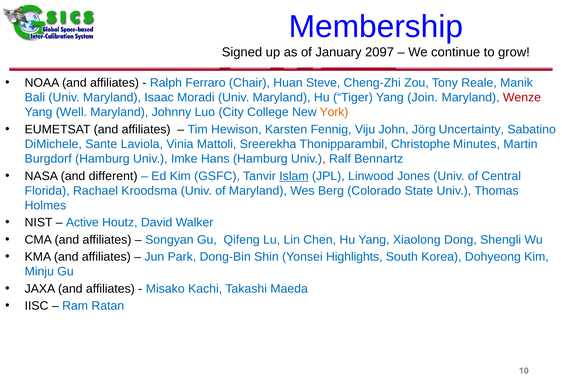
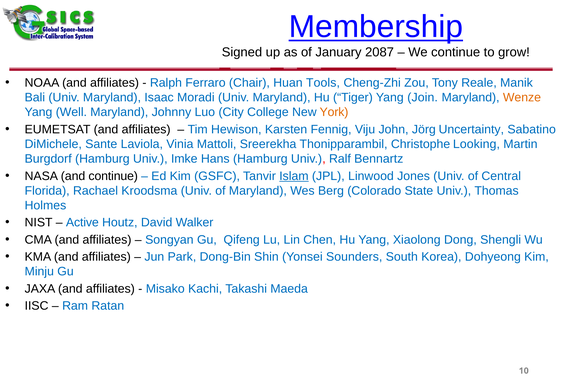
Membership underline: none -> present
2097: 2097 -> 2087
Steve: Steve -> Tools
Wenze colour: red -> orange
Minutes: Minutes -> Looking
and different: different -> continue
Highlights: Highlights -> Sounders
